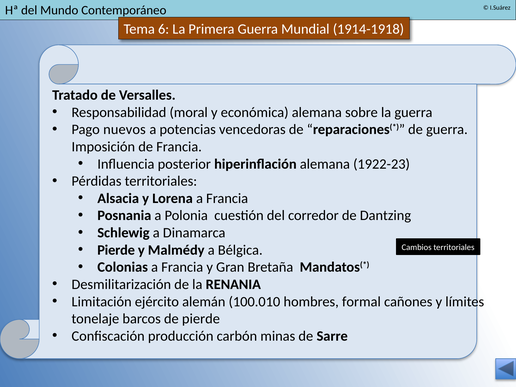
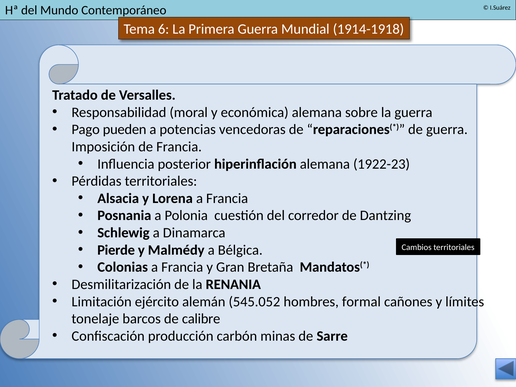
nuevos: nuevos -> pueden
100.010: 100.010 -> 545.052
de pierde: pierde -> calibre
